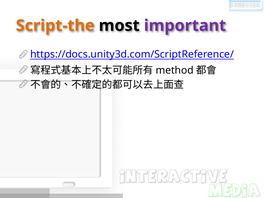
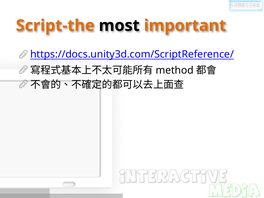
important colour: purple -> orange
